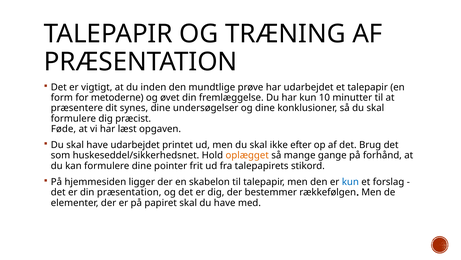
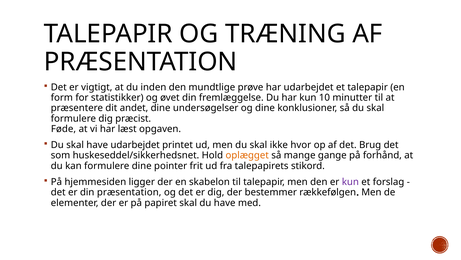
metoderne: metoderne -> statistikker
synes: synes -> andet
efter: efter -> hvor
kun at (350, 182) colour: blue -> purple
